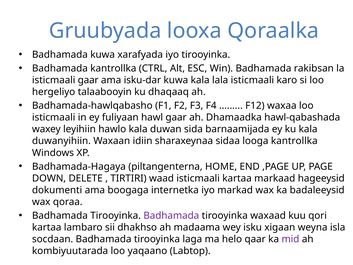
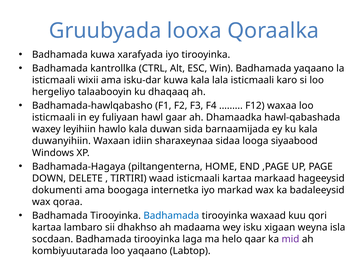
Badhamada rakibsan: rakibsan -> yaqaano
isticmaali gaar: gaar -> wixii
looga kantrollka: kantrollka -> siyaabood
Badhamada at (171, 215) colour: purple -> blue
